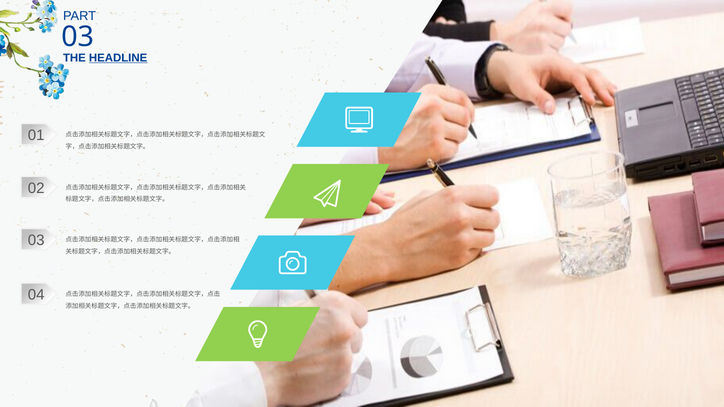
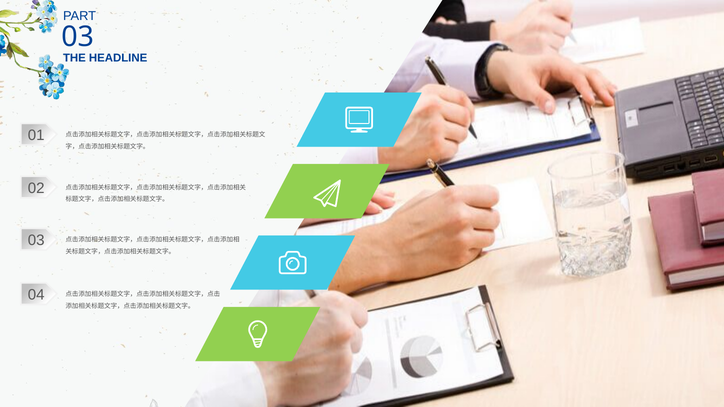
HEADLINE underline: present -> none
